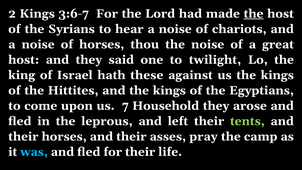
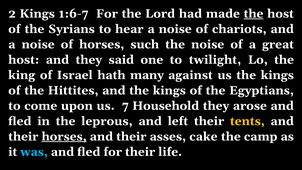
3:6-7: 3:6-7 -> 1:6-7
thou: thou -> such
these: these -> many
tents colour: light green -> yellow
horses at (64, 136) underline: none -> present
pray: pray -> cake
